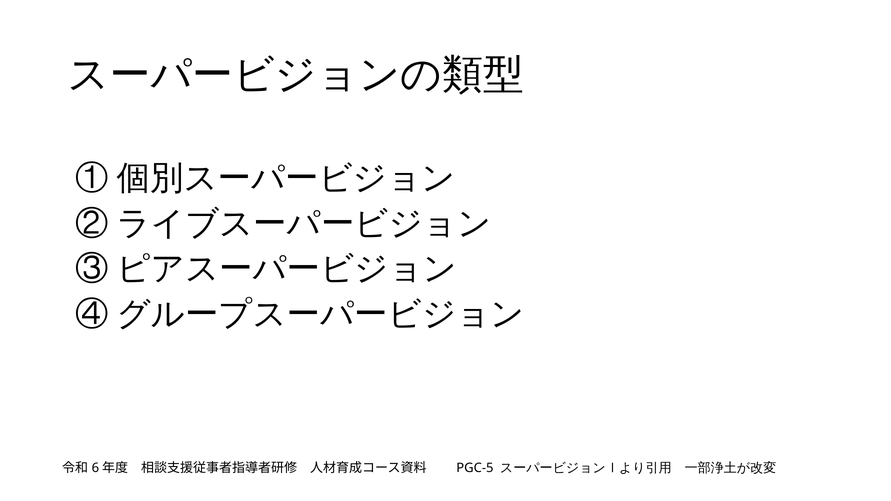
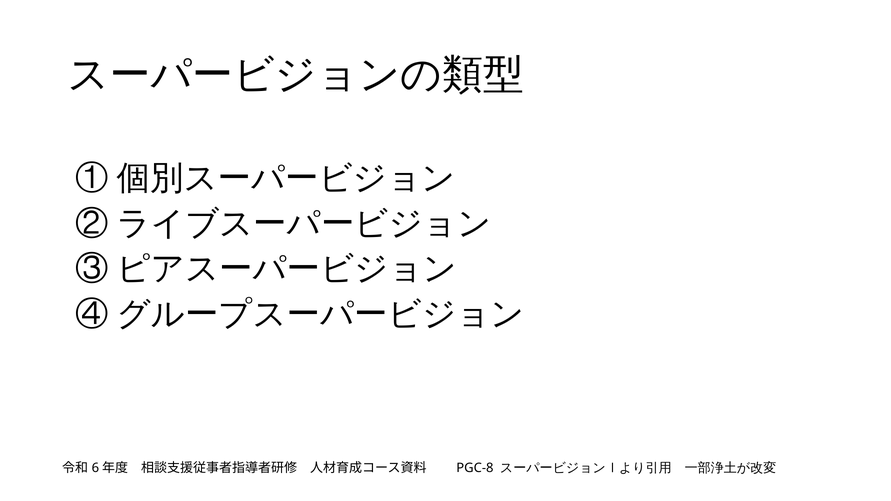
PGC-5: PGC-5 -> PGC-8
